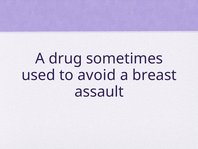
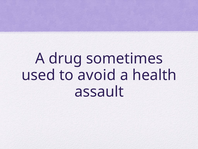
breast: breast -> health
